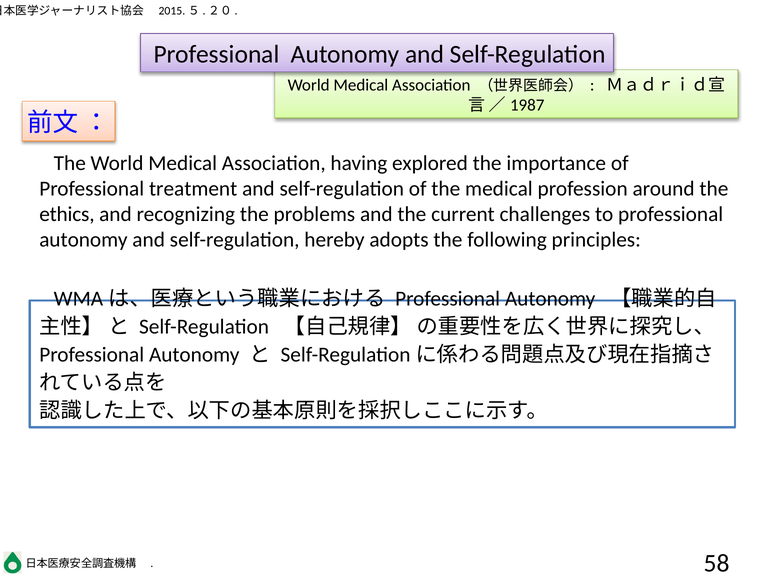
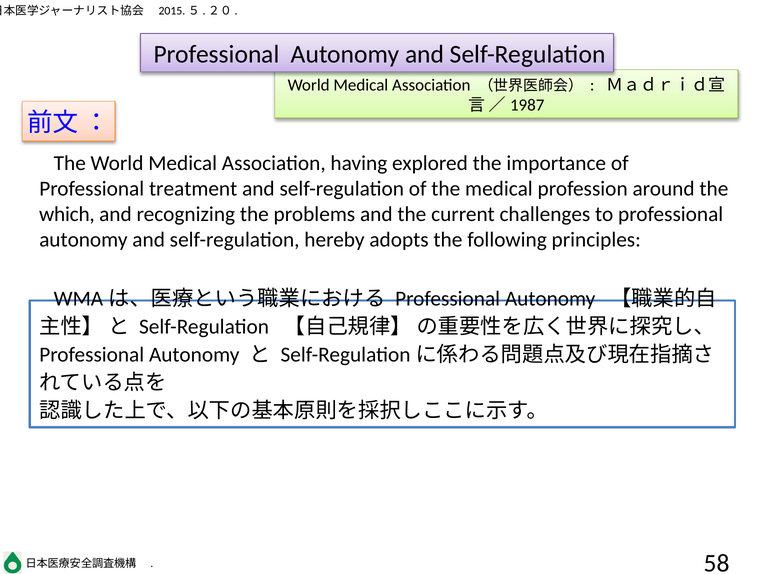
ethics: ethics -> which
